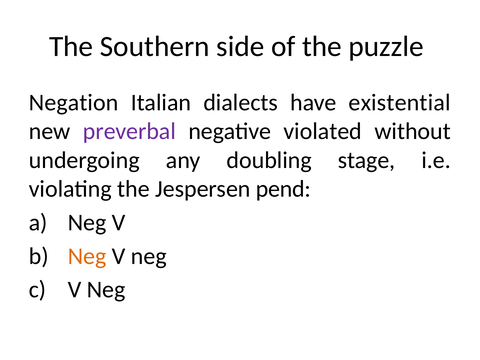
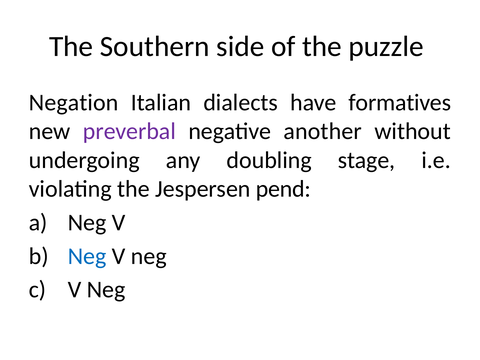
existential: existential -> formatives
violated: violated -> another
Neg at (87, 256) colour: orange -> blue
